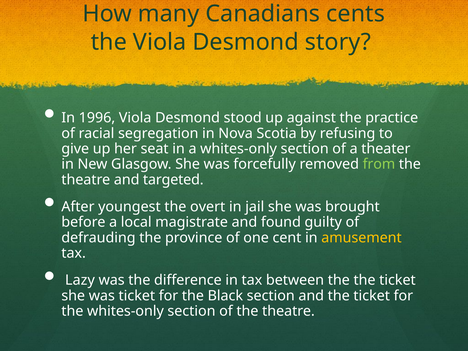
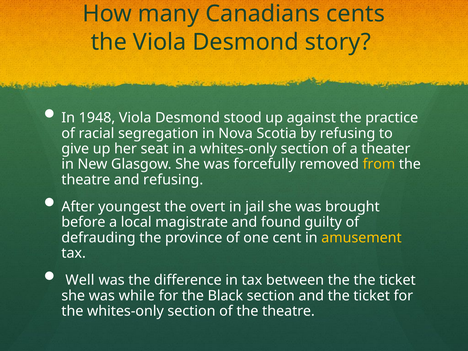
1996: 1996 -> 1948
from colour: light green -> yellow
and targeted: targeted -> refusing
Lazy: Lazy -> Well
was ticket: ticket -> while
